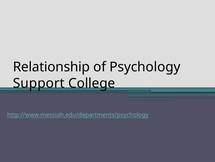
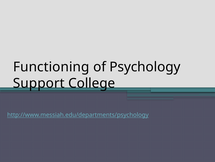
Relationship: Relationship -> Functioning
